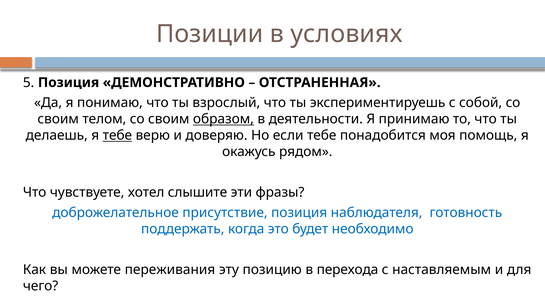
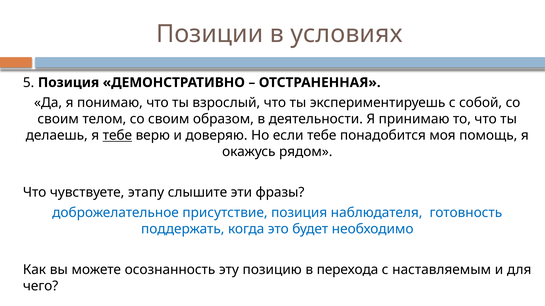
образом underline: present -> none
хотел: хотел -> этапу
переживания: переживания -> осознанность
